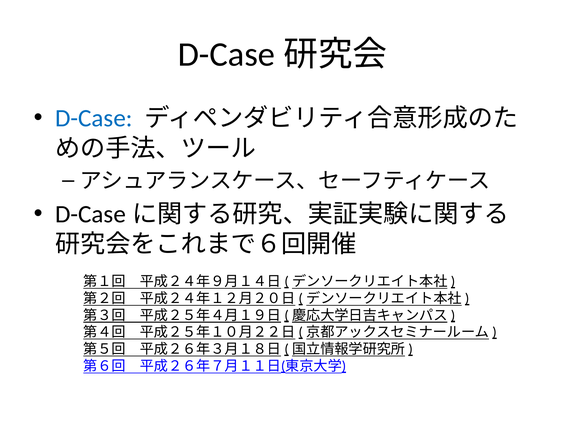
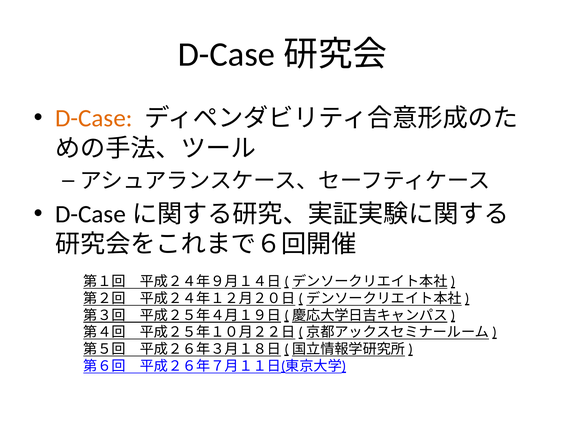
D-Case colour: blue -> orange
